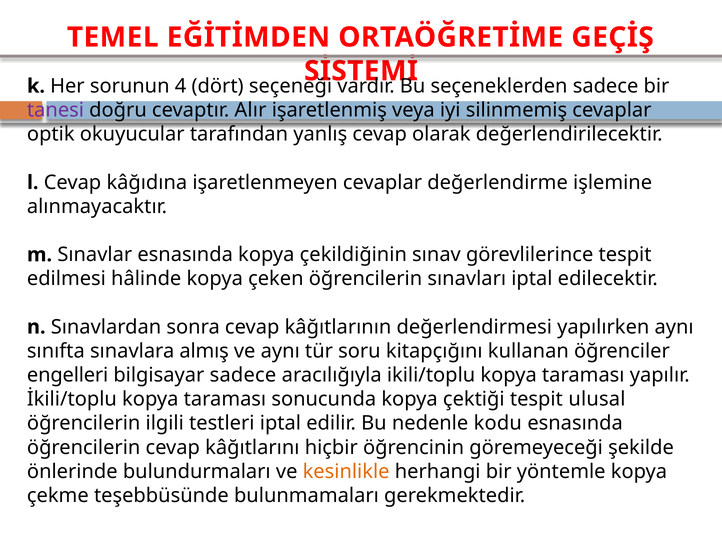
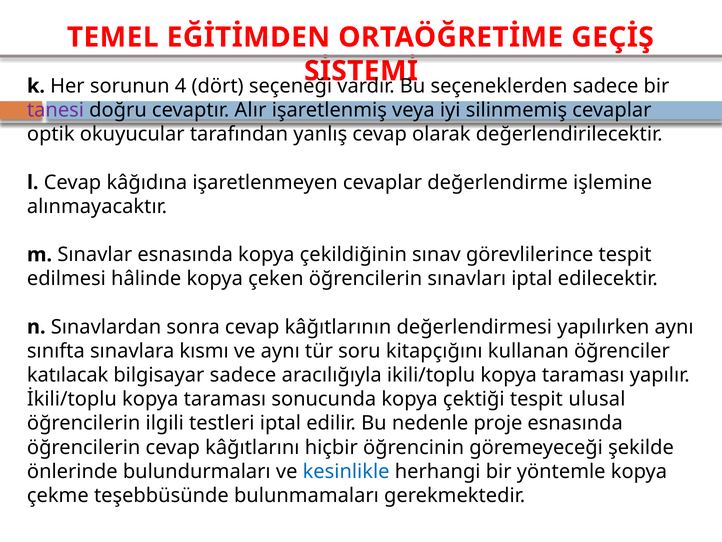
almış: almış -> kısmı
engelleri: engelleri -> katılacak
kodu: kodu -> proje
kesinlikle colour: orange -> blue
